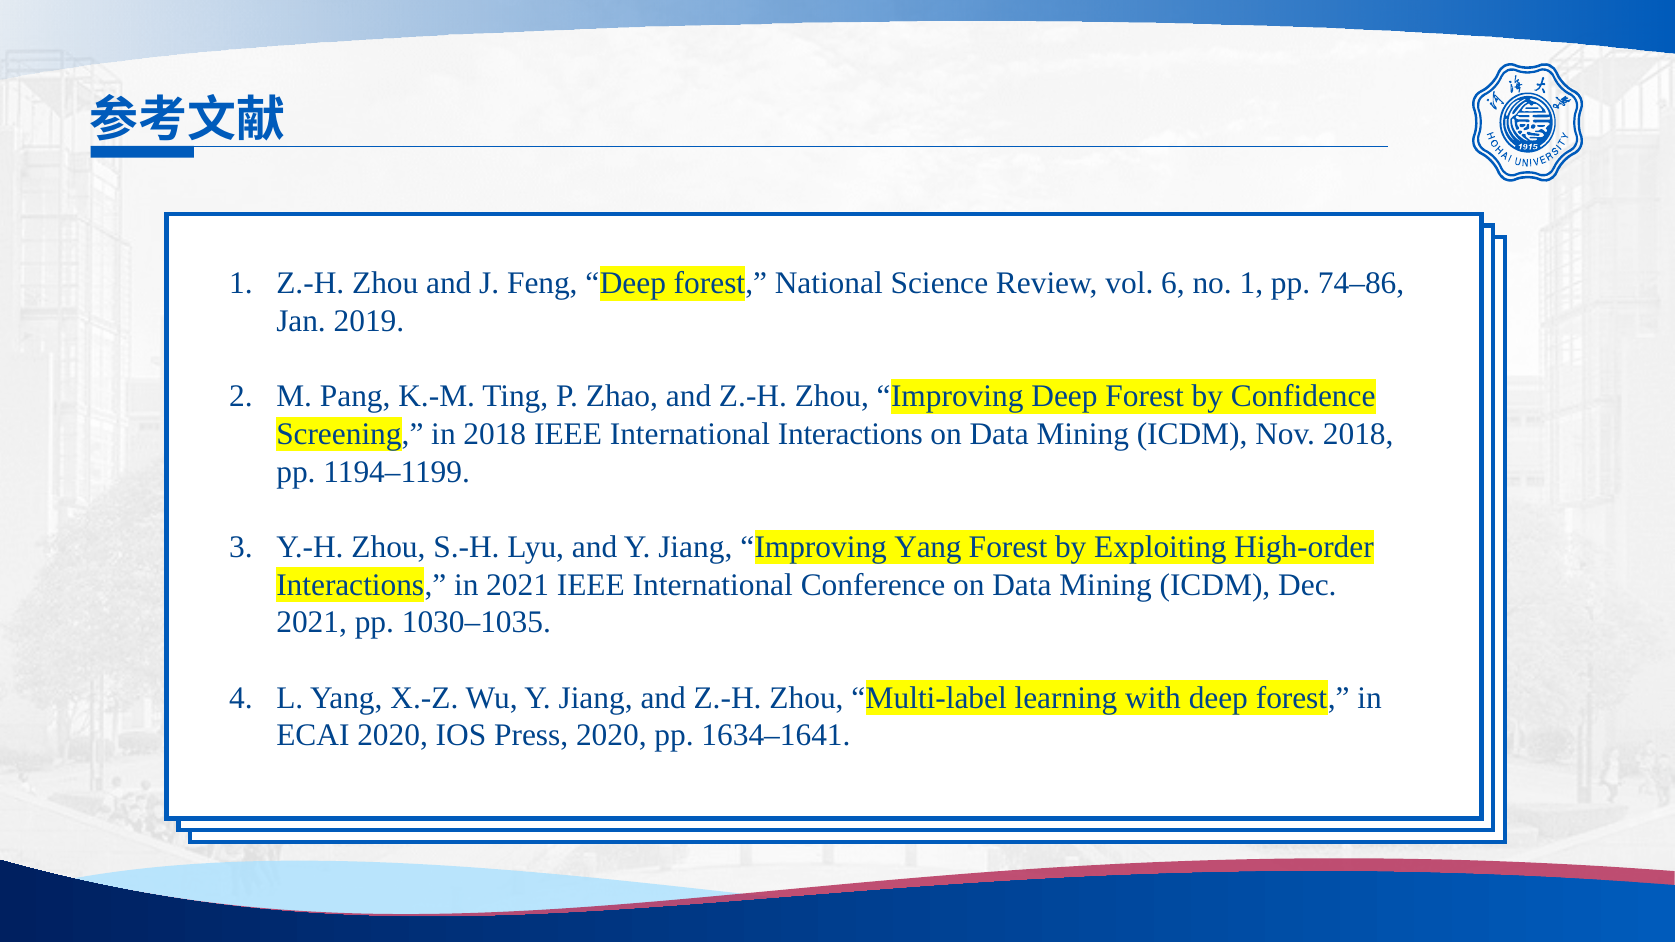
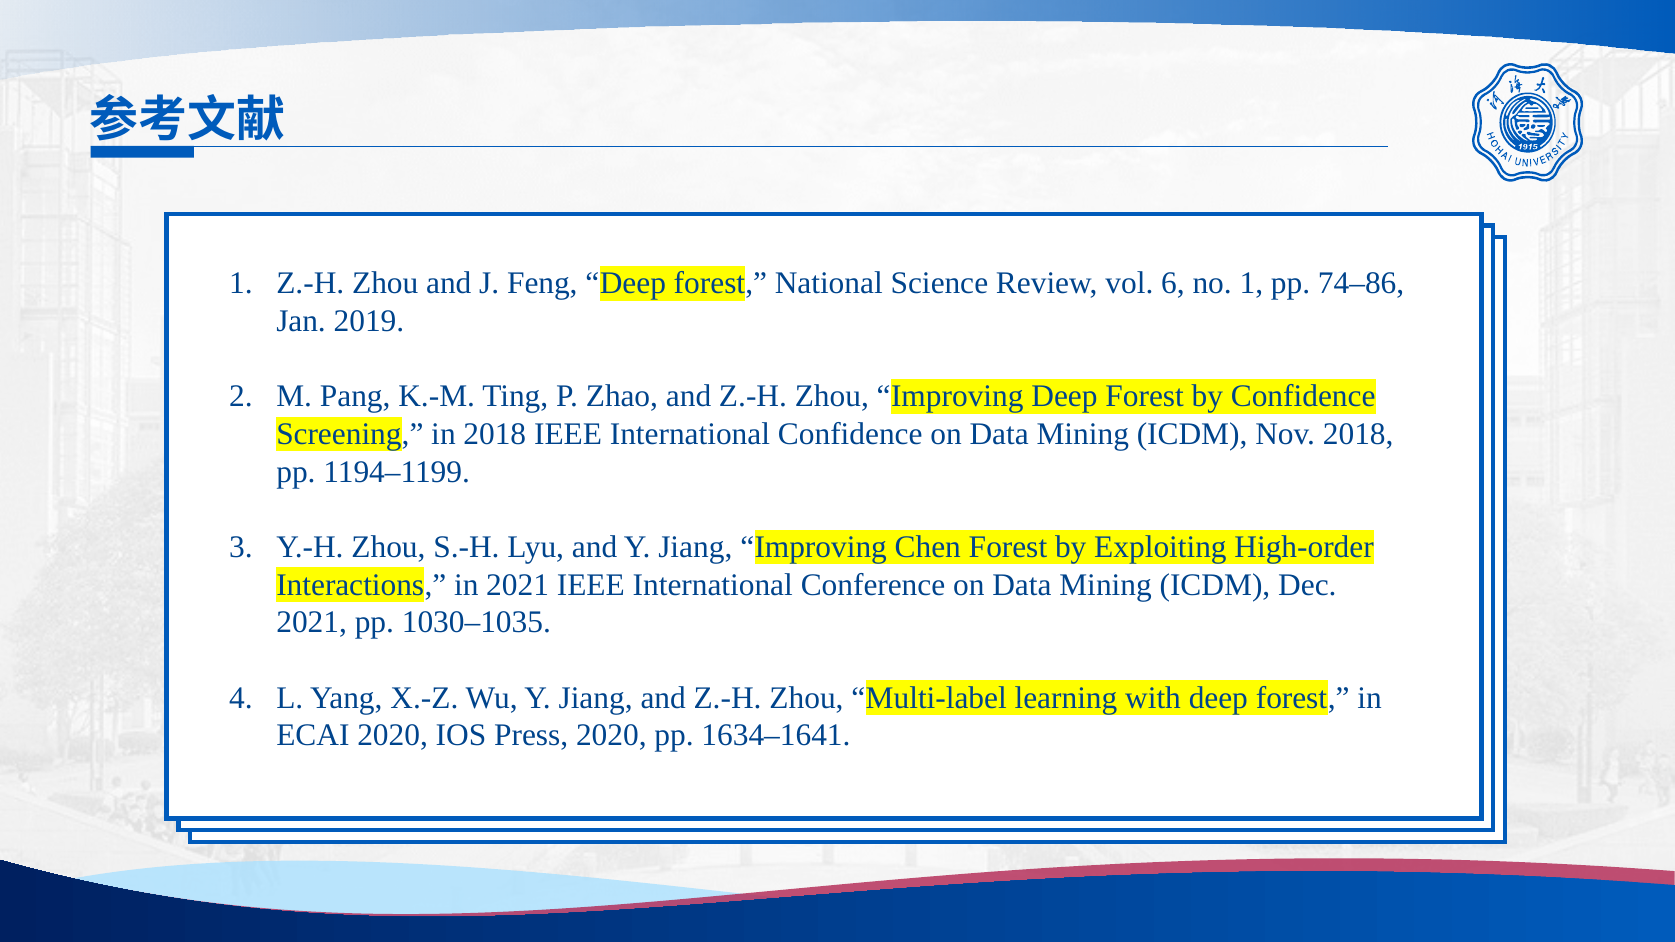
International Interactions: Interactions -> Confidence
Improving Yang: Yang -> Chen
